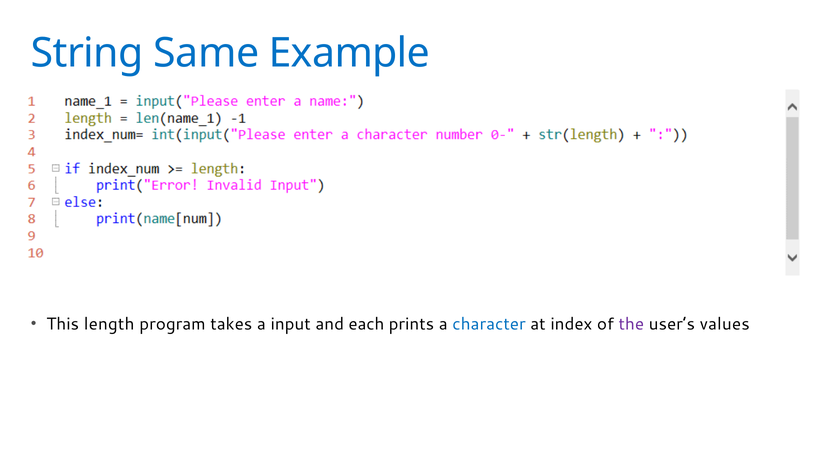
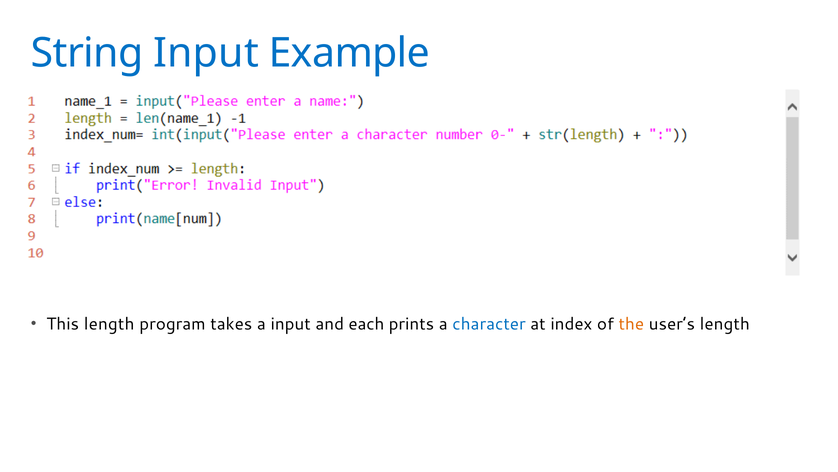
String Same: Same -> Input
the colour: purple -> orange
user’s values: values -> length
